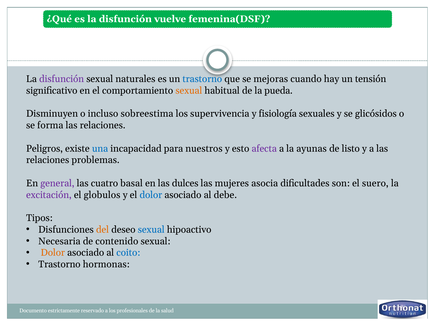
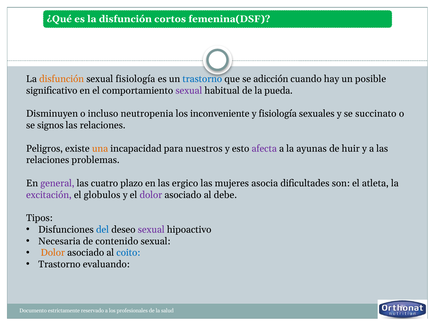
vuelve: vuelve -> cortos
disfunción at (62, 79) colour: purple -> orange
sexual naturales: naturales -> fisiología
mejoras: mejoras -> adicción
tensión: tensión -> posible
sexual at (189, 91) colour: orange -> purple
sobreestima: sobreestima -> neutropenia
supervivencia: supervivencia -> inconveniente
glicósidos: glicósidos -> succinato
forma: forma -> signos
una colour: blue -> orange
listo: listo -> huir
basal: basal -> plazo
dulces: dulces -> ergico
suero: suero -> atleta
dolor at (151, 195) colour: blue -> purple
del colour: orange -> blue
sexual at (151, 230) colour: blue -> purple
hormonas: hormonas -> evaluando
